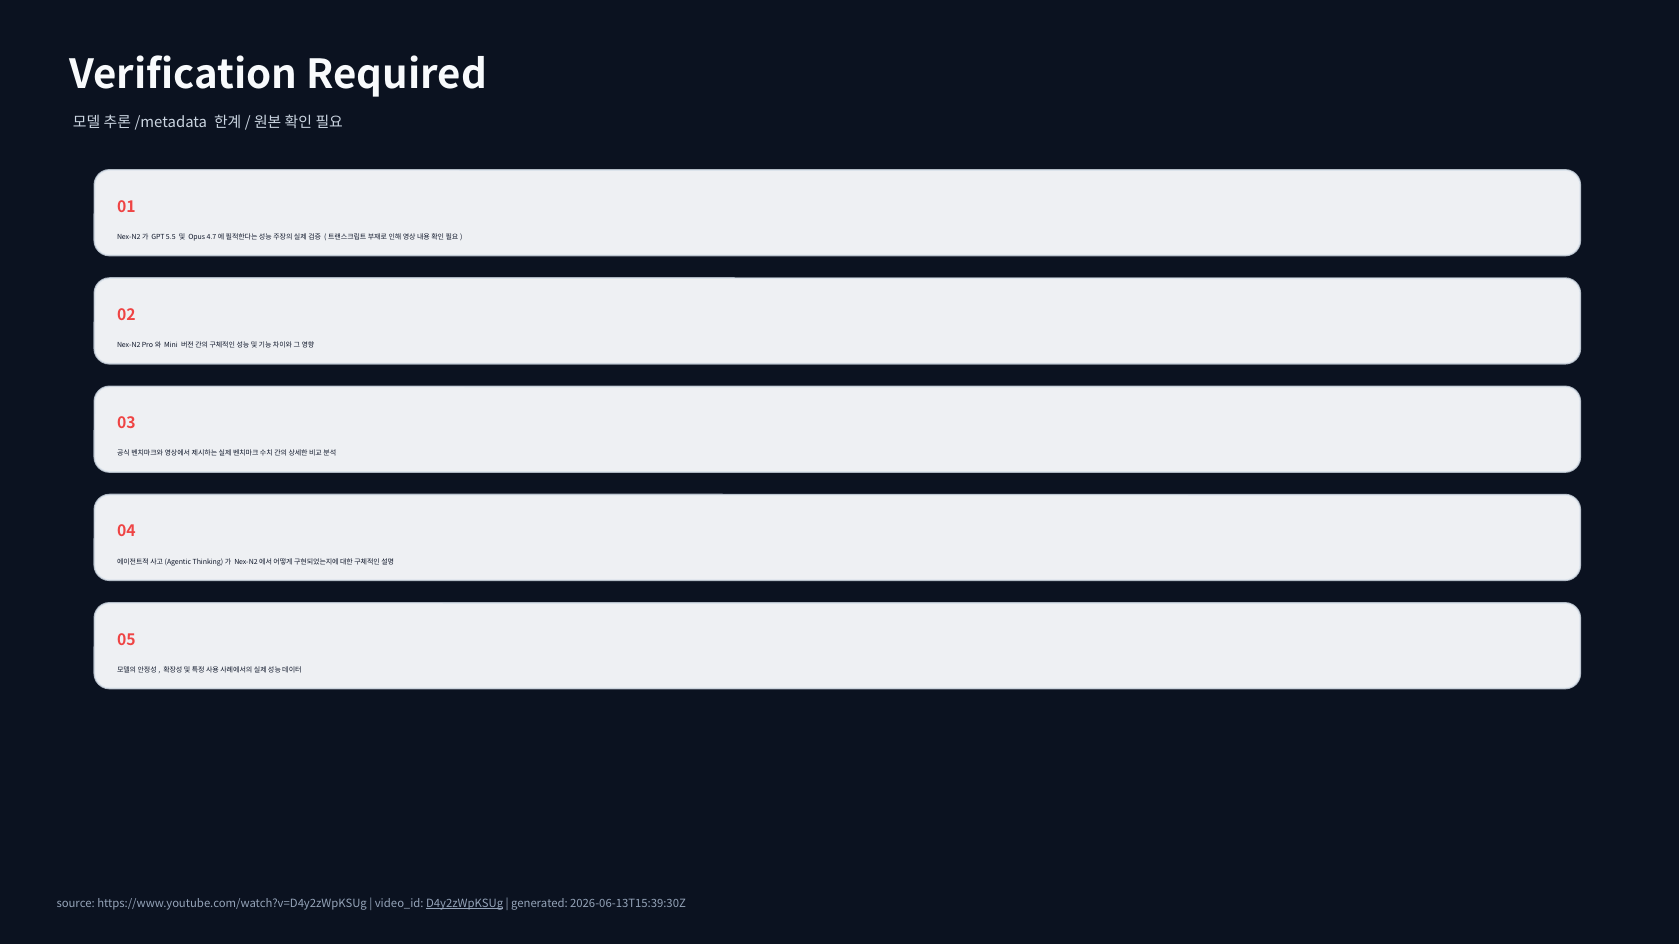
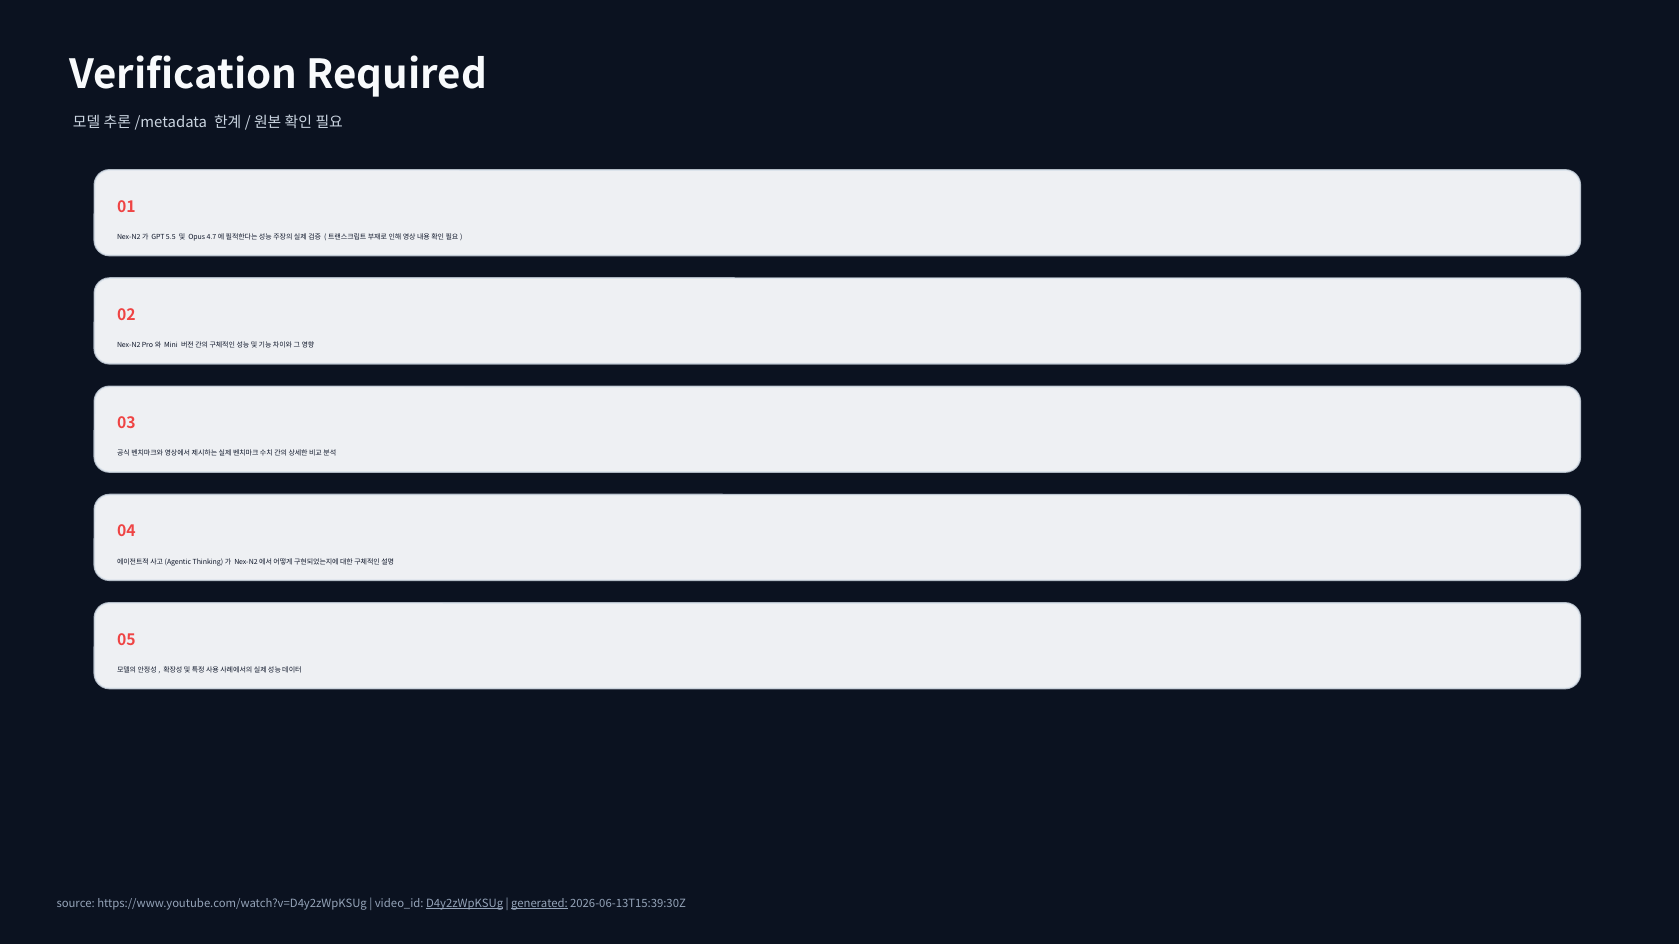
generated underline: none -> present
